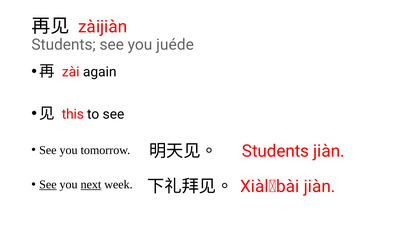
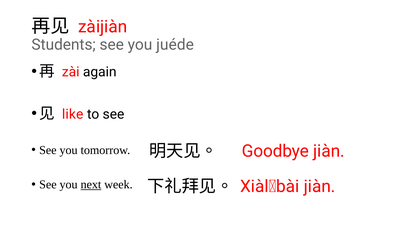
this: this -> like
Students at (276, 151): Students -> Goodbye
See at (48, 185) underline: present -> none
